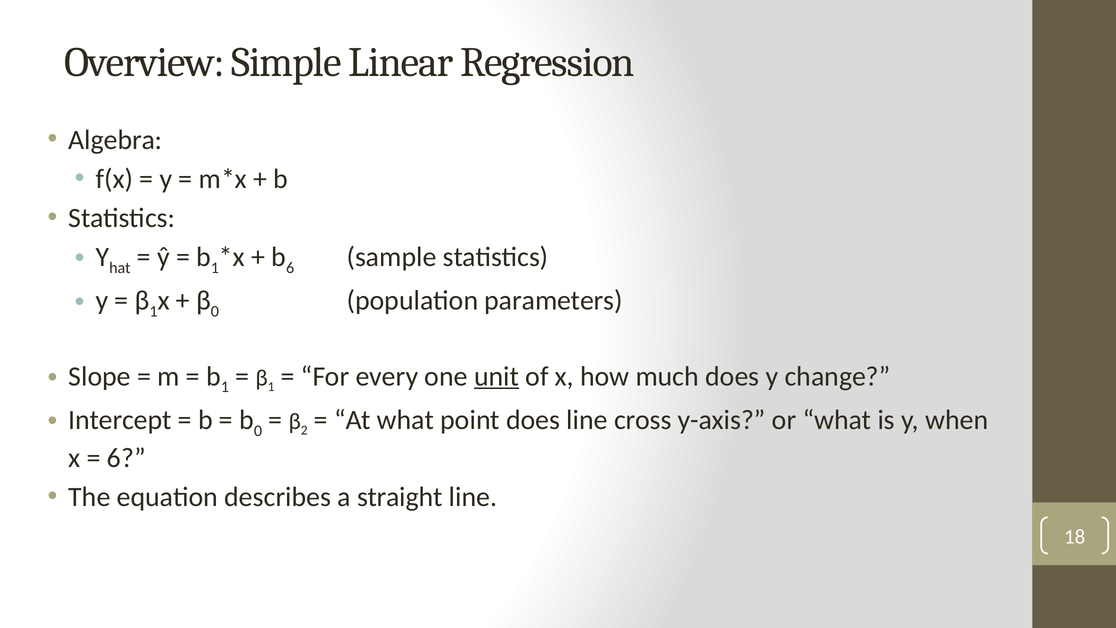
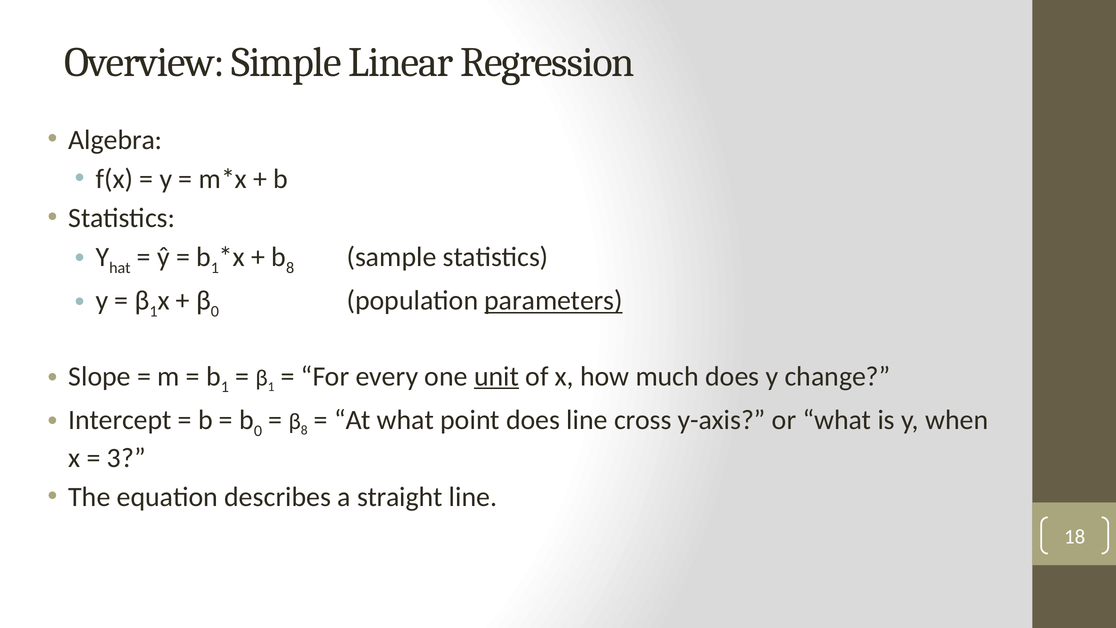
b 6: 6 -> 8
parameters underline: none -> present
2 at (304, 430): 2 -> 8
6 at (126, 458): 6 -> 3
